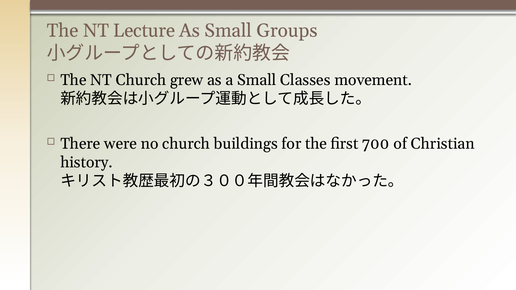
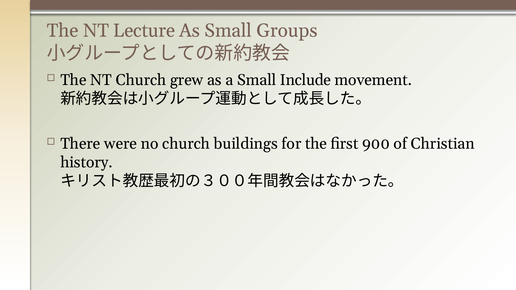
Classes: Classes -> Include
700: 700 -> 900
